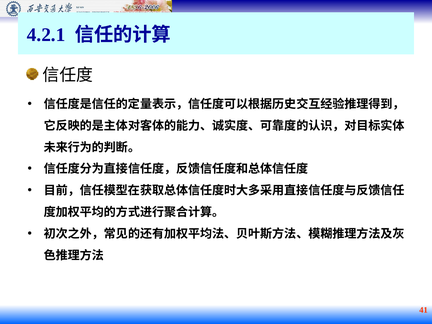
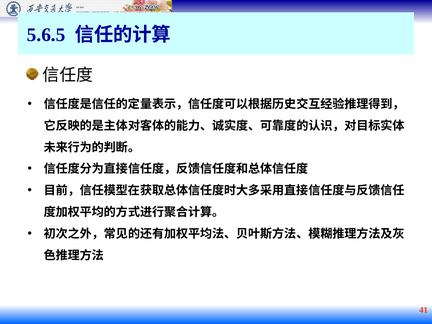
4.2.1: 4.2.1 -> 5.6.5
